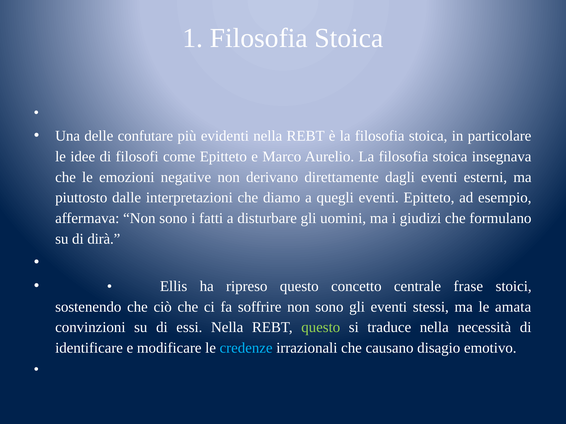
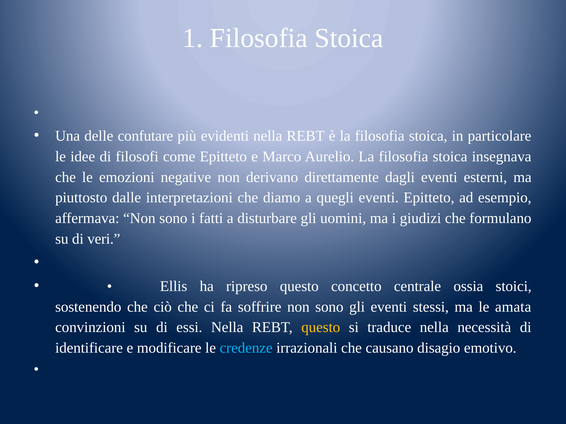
dirà: dirà -> veri
frase: frase -> ossia
questo at (321, 328) colour: light green -> yellow
